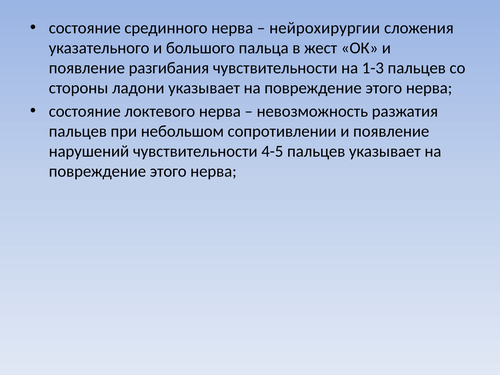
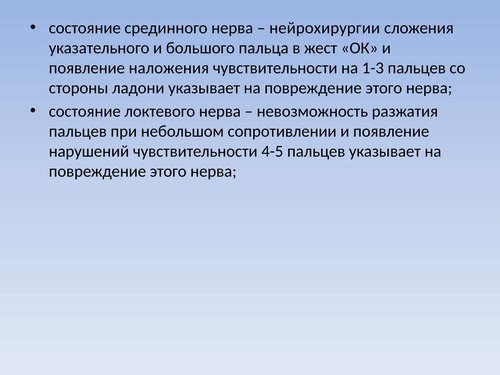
разгибания: разгибания -> наложения
